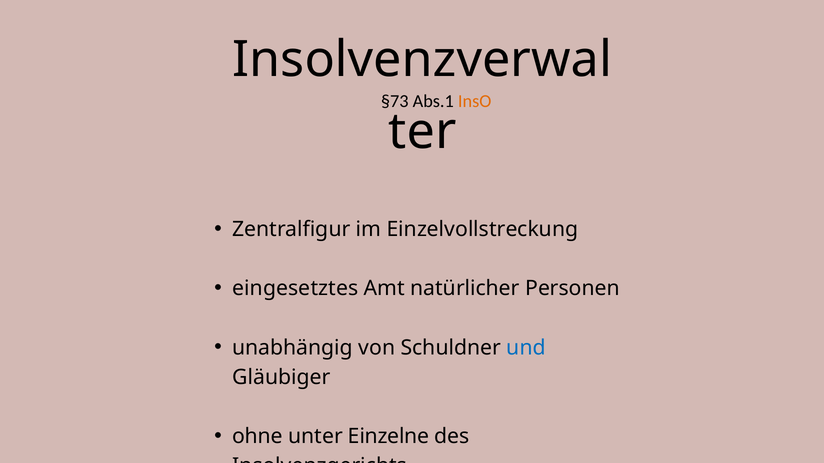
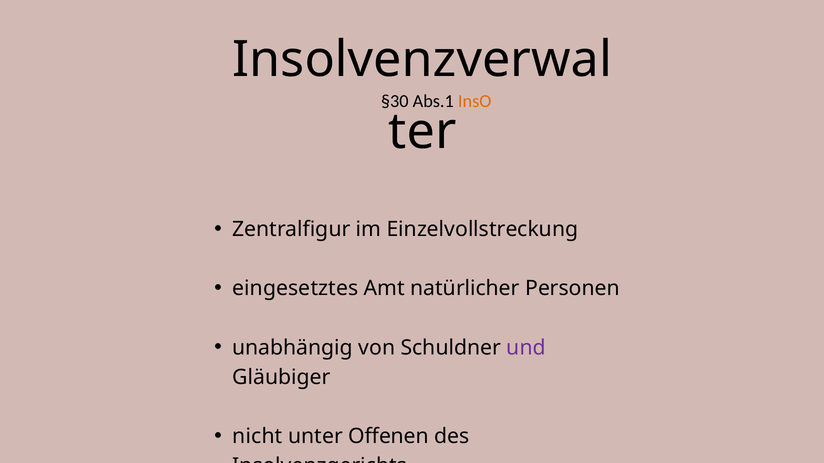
§73: §73 -> §30
und colour: blue -> purple
ohne: ohne -> nicht
Einzelne: Einzelne -> Offenen
